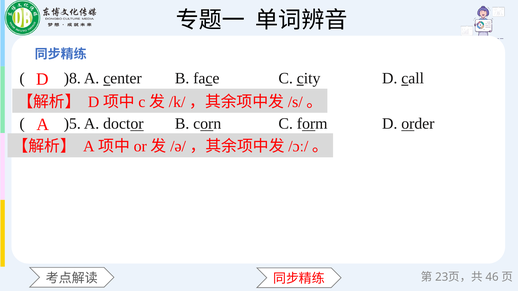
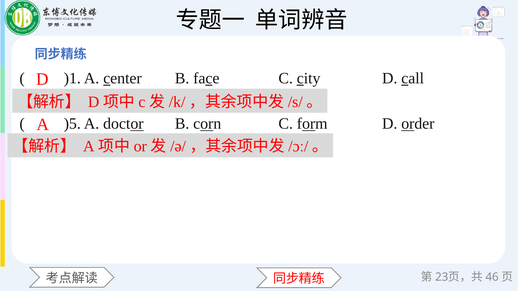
)8: )8 -> )1
